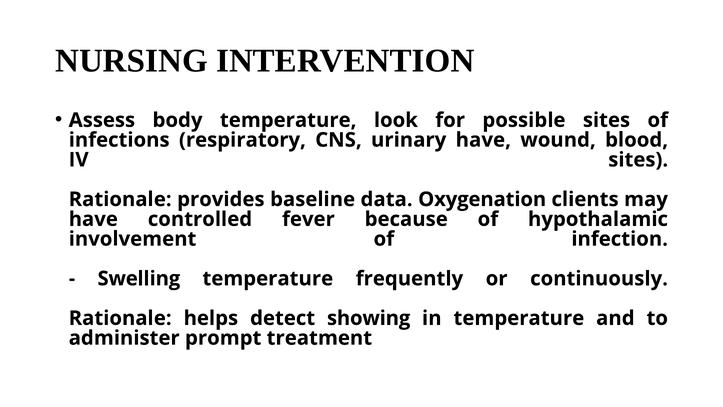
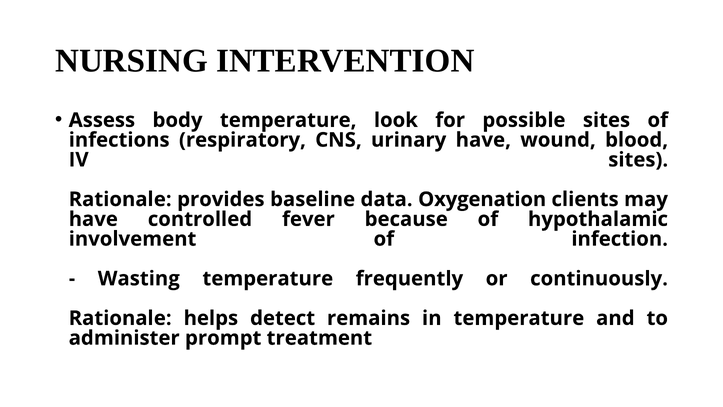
Swelling: Swelling -> Wasting
showing: showing -> remains
